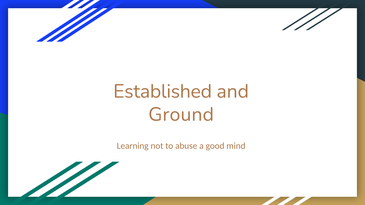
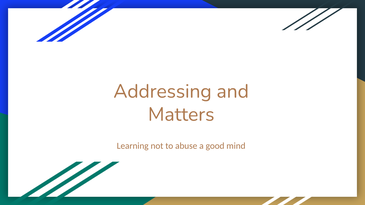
Established: Established -> Addressing
Ground: Ground -> Matters
